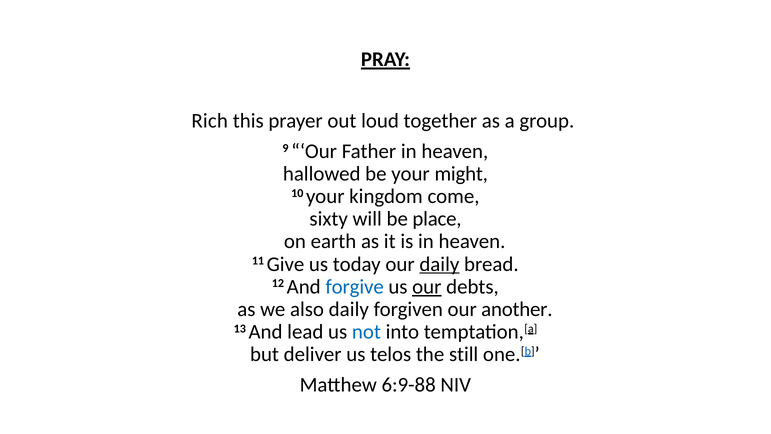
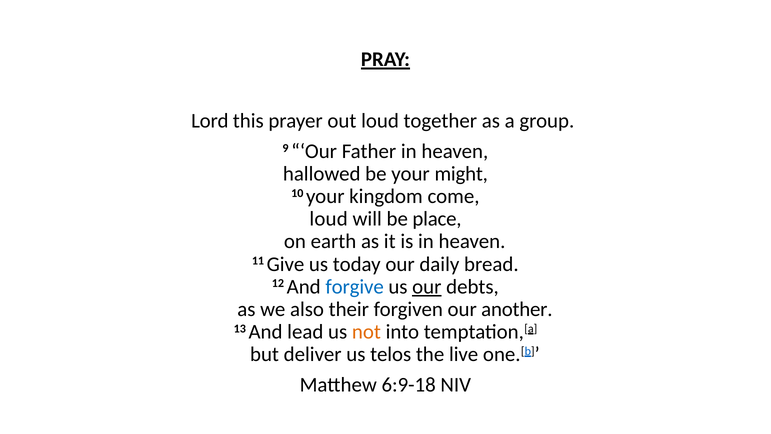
Rich: Rich -> Lord
sixty at (329, 219): sixty -> loud
daily at (439, 264) underline: present -> none
also daily: daily -> their
not colour: blue -> orange
still: still -> live
6:9-88: 6:9-88 -> 6:9-18
